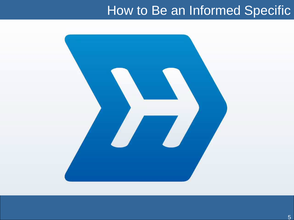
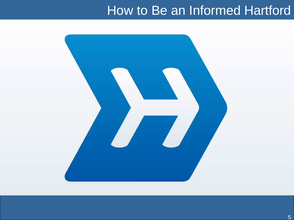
Specific: Specific -> Hartford
